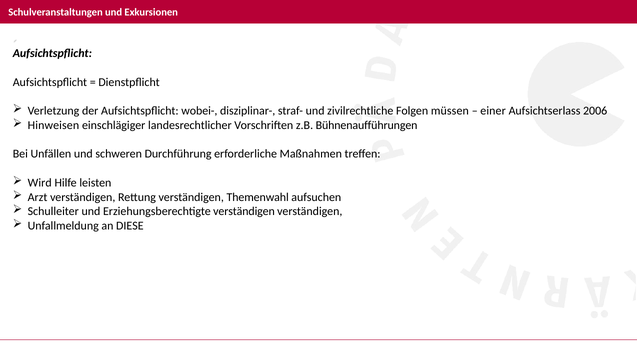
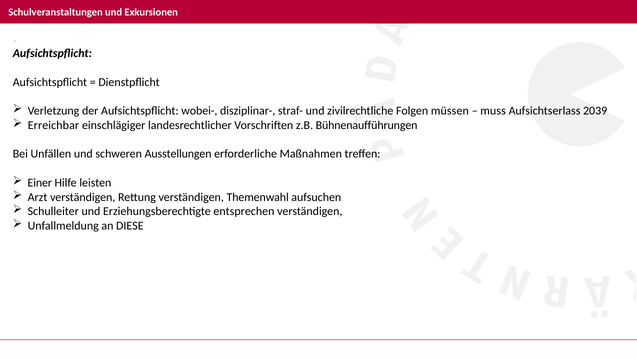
einer: einer -> muss
2006: 2006 -> 2039
Hinweisen: Hinweisen -> Erreichbar
Durchführung: Durchführung -> Ausstellungen
Wird: Wird -> Einer
Erziehungsberechtigte verständigen: verständigen -> entsprechen
